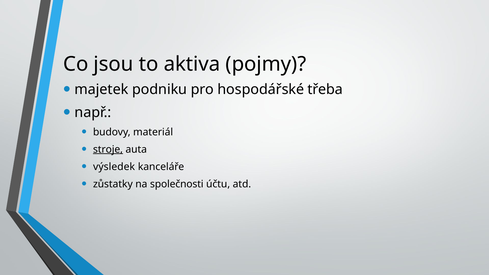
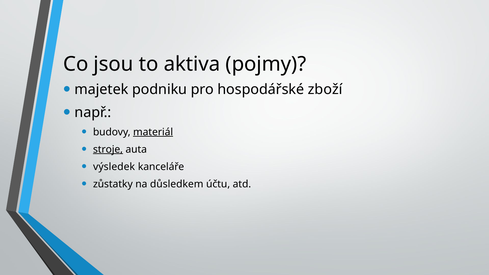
třeba: třeba -> zboží
materiál underline: none -> present
společnosti: společnosti -> důsledkem
